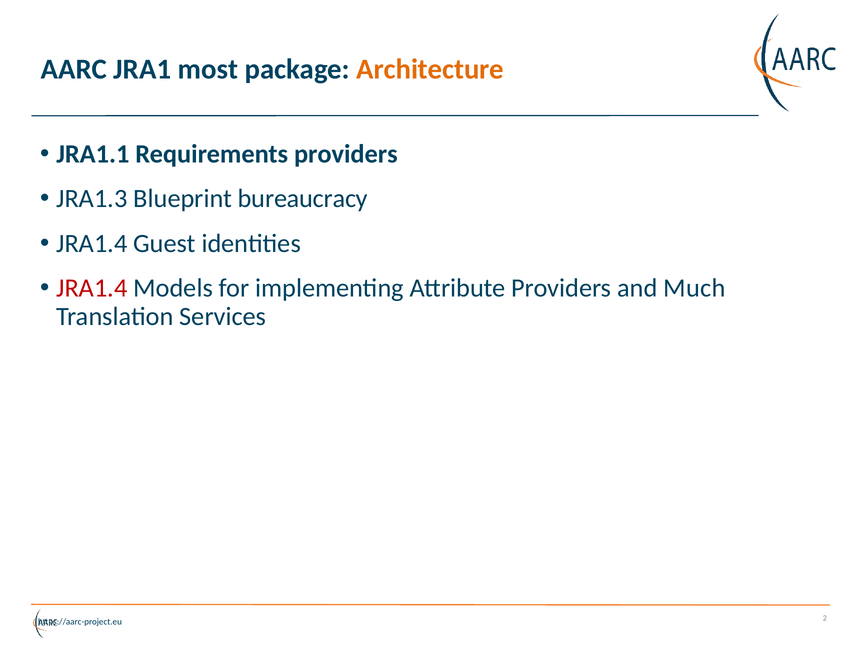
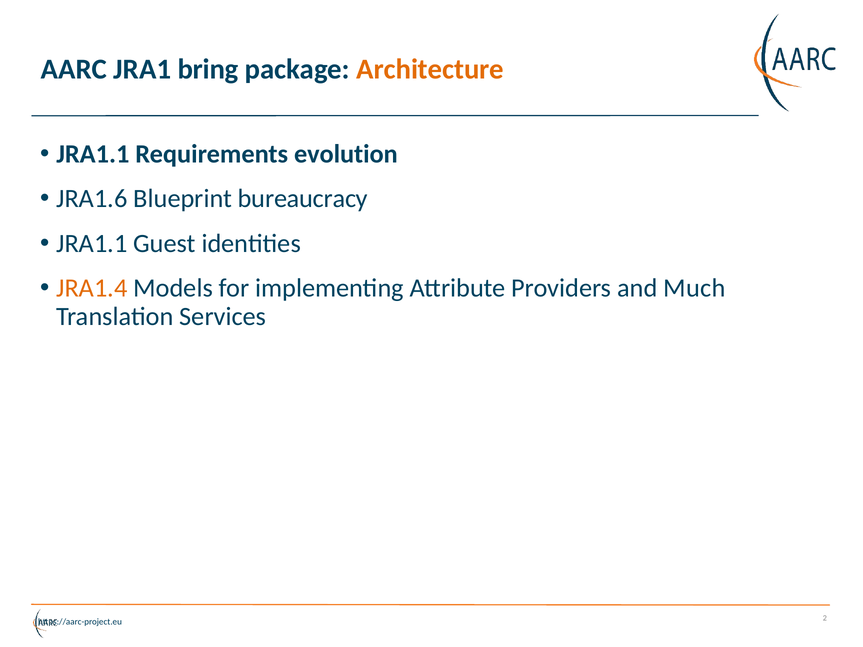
most: most -> bring
Requirements providers: providers -> evolution
JRA1.3: JRA1.3 -> JRA1.6
JRA1.4 at (92, 244): JRA1.4 -> JRA1.1
JRA1.4 at (92, 288) colour: red -> orange
